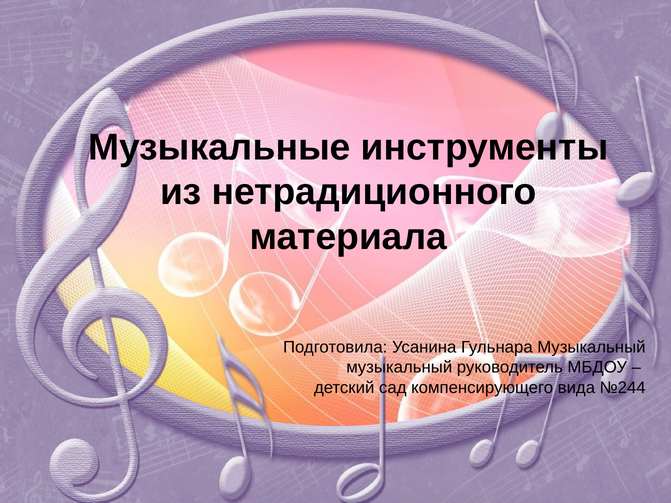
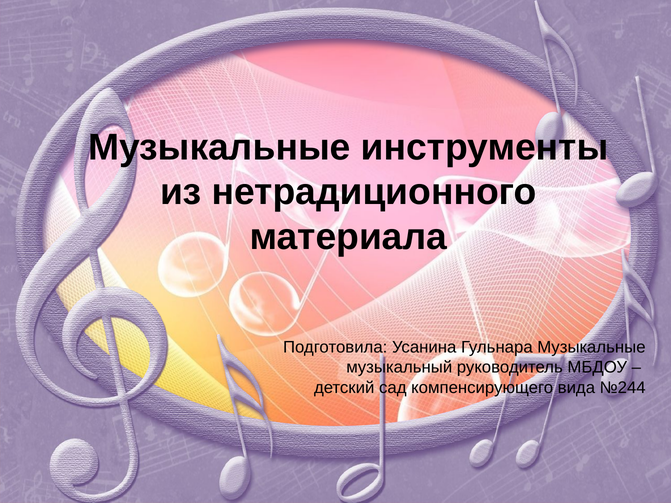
Гульнара Музыкальный: Музыкальный -> Музыкальные
